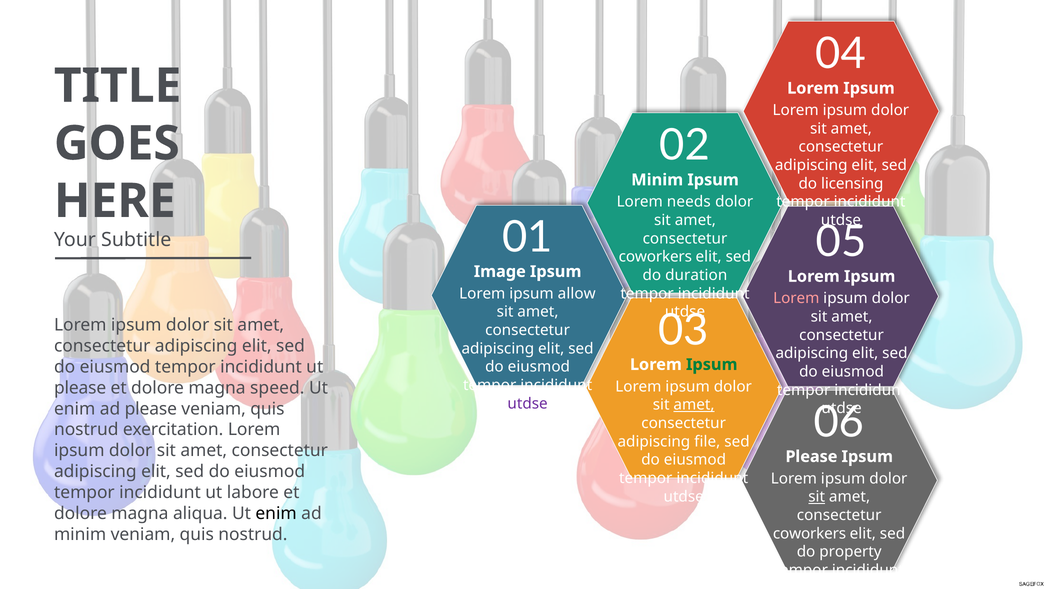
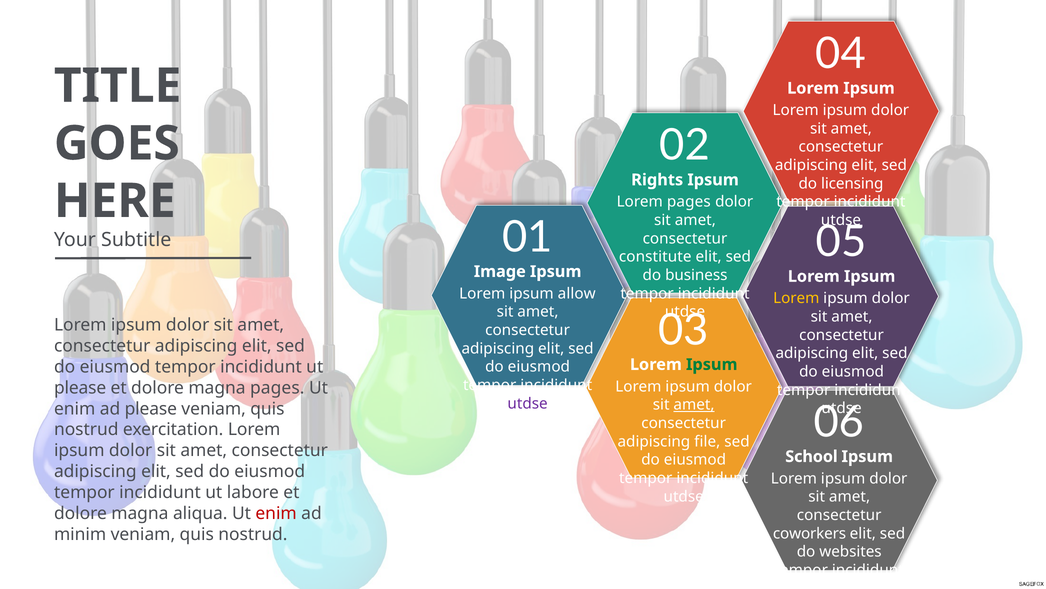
Minim at (657, 180): Minim -> Rights
Lorem needs: needs -> pages
coworkers at (655, 257): coworkers -> constitute
duration: duration -> business
Lorem at (796, 298) colour: pink -> yellow
magna speed: speed -> pages
Please at (811, 456): Please -> School
sit at (817, 496) underline: present -> none
enim at (276, 513) colour: black -> red
property: property -> websites
